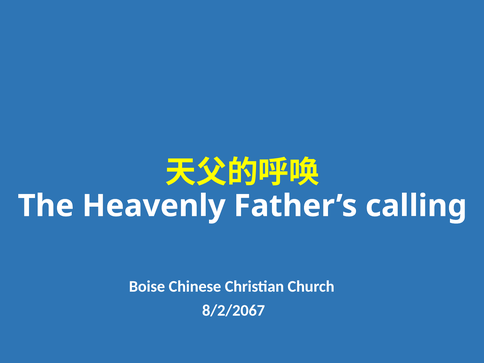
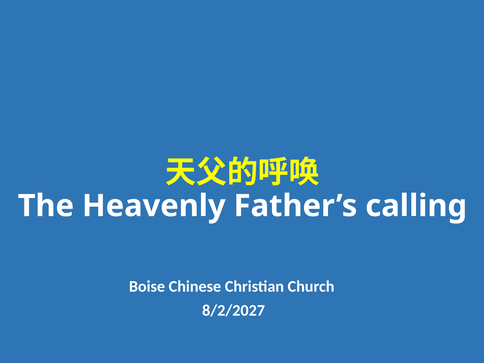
8/2/2067: 8/2/2067 -> 8/2/2027
